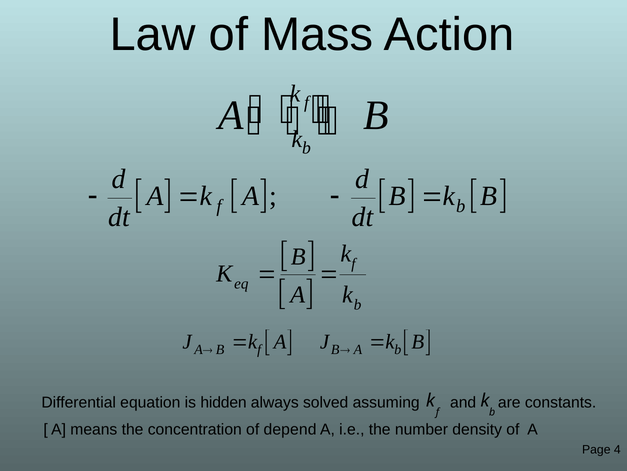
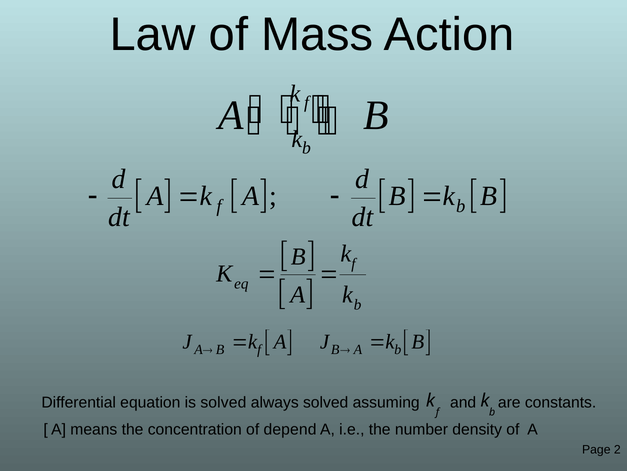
is hidden: hidden -> solved
4: 4 -> 2
